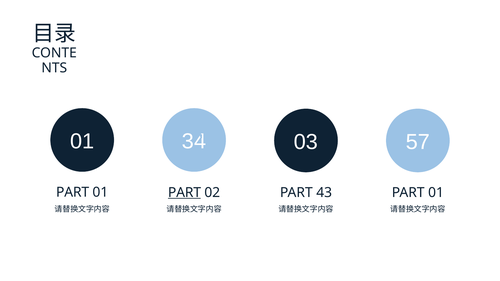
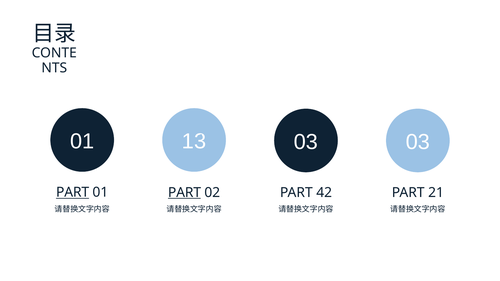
34: 34 -> 13
03 57: 57 -> 03
PART at (73, 193) underline: none -> present
43: 43 -> 42
01 at (436, 193): 01 -> 21
